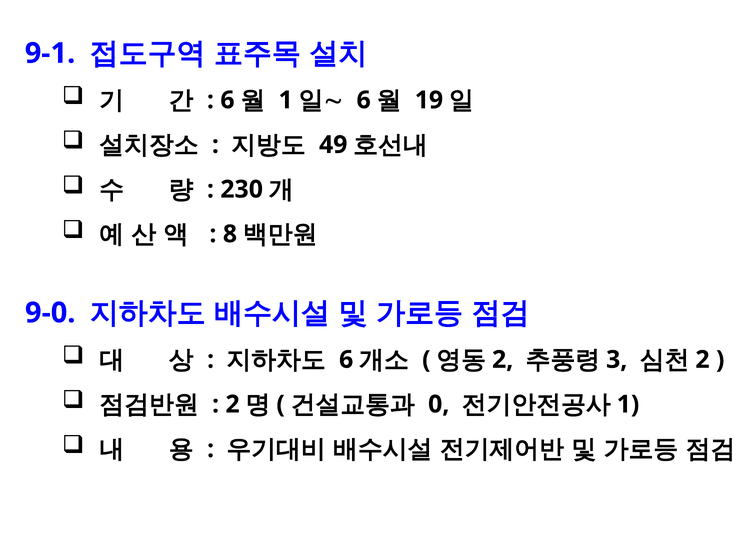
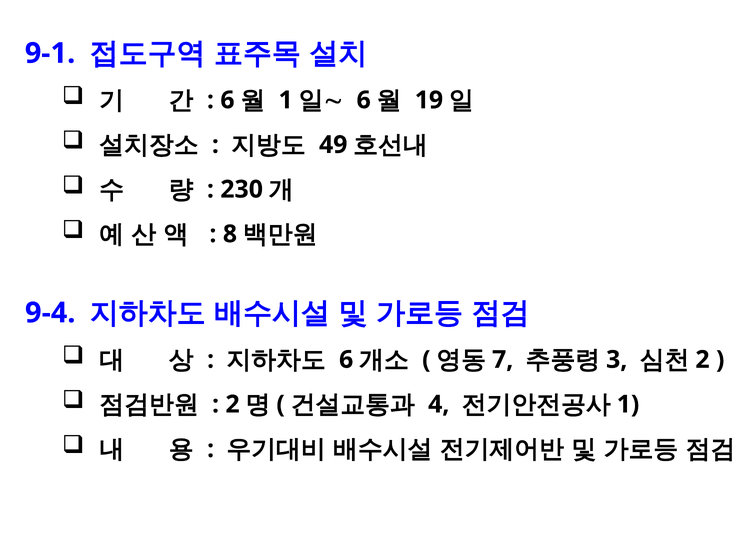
9-0: 9-0 -> 9-4
2 at (503, 360): 2 -> 7
0: 0 -> 4
